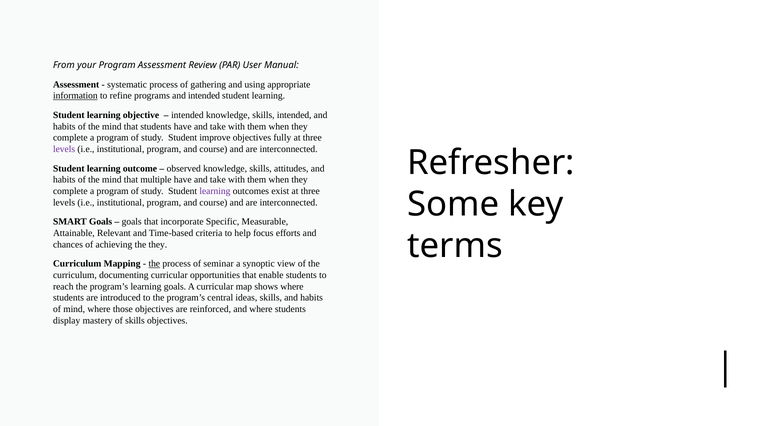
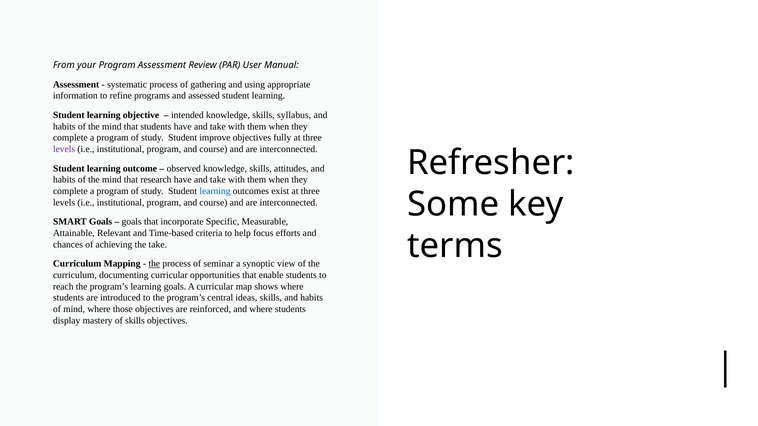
information underline: present -> none
and intended: intended -> assessed
skills intended: intended -> syllabus
multiple: multiple -> research
learning at (215, 191) colour: purple -> blue
the they: they -> take
